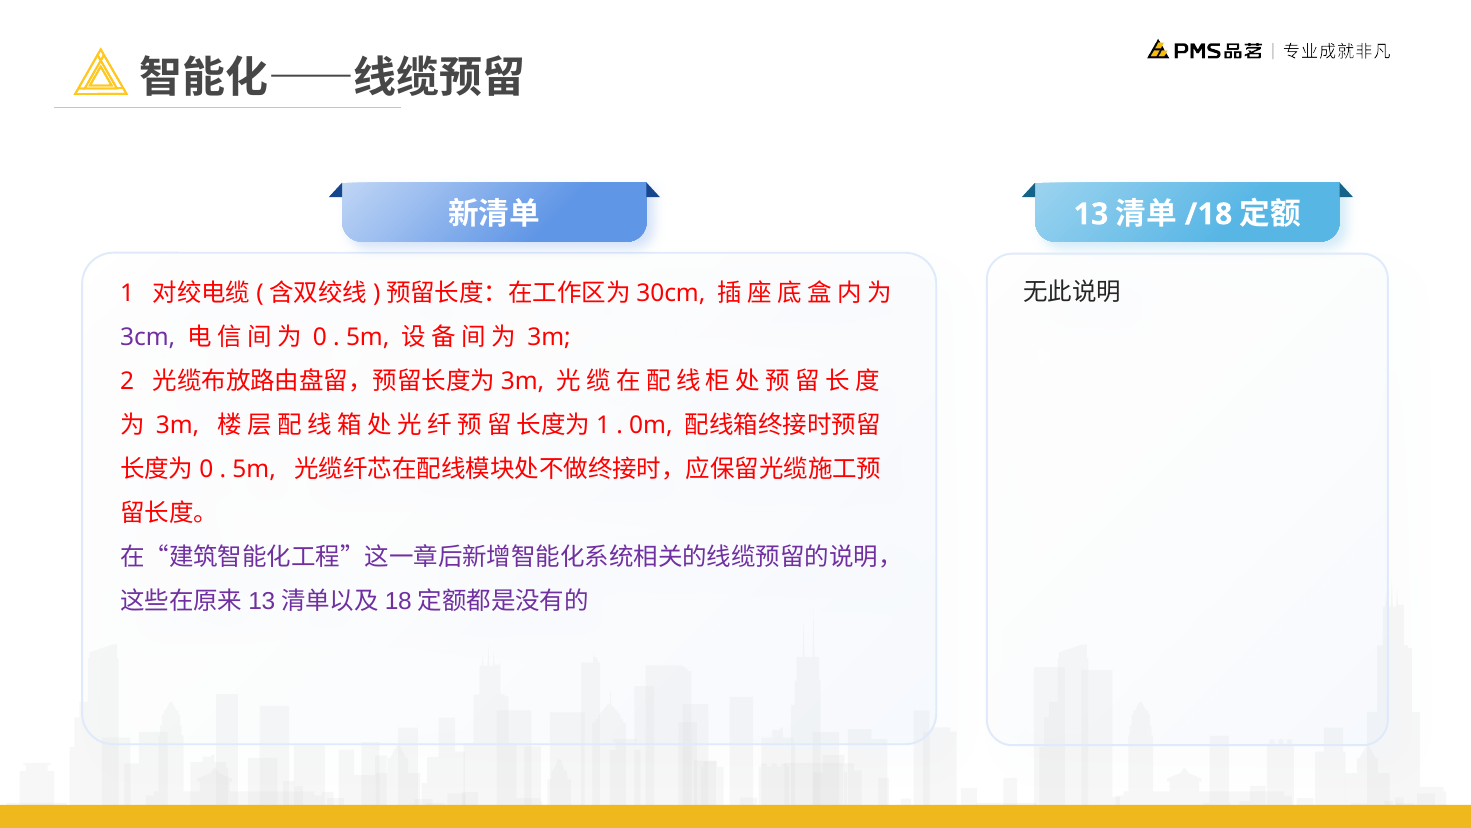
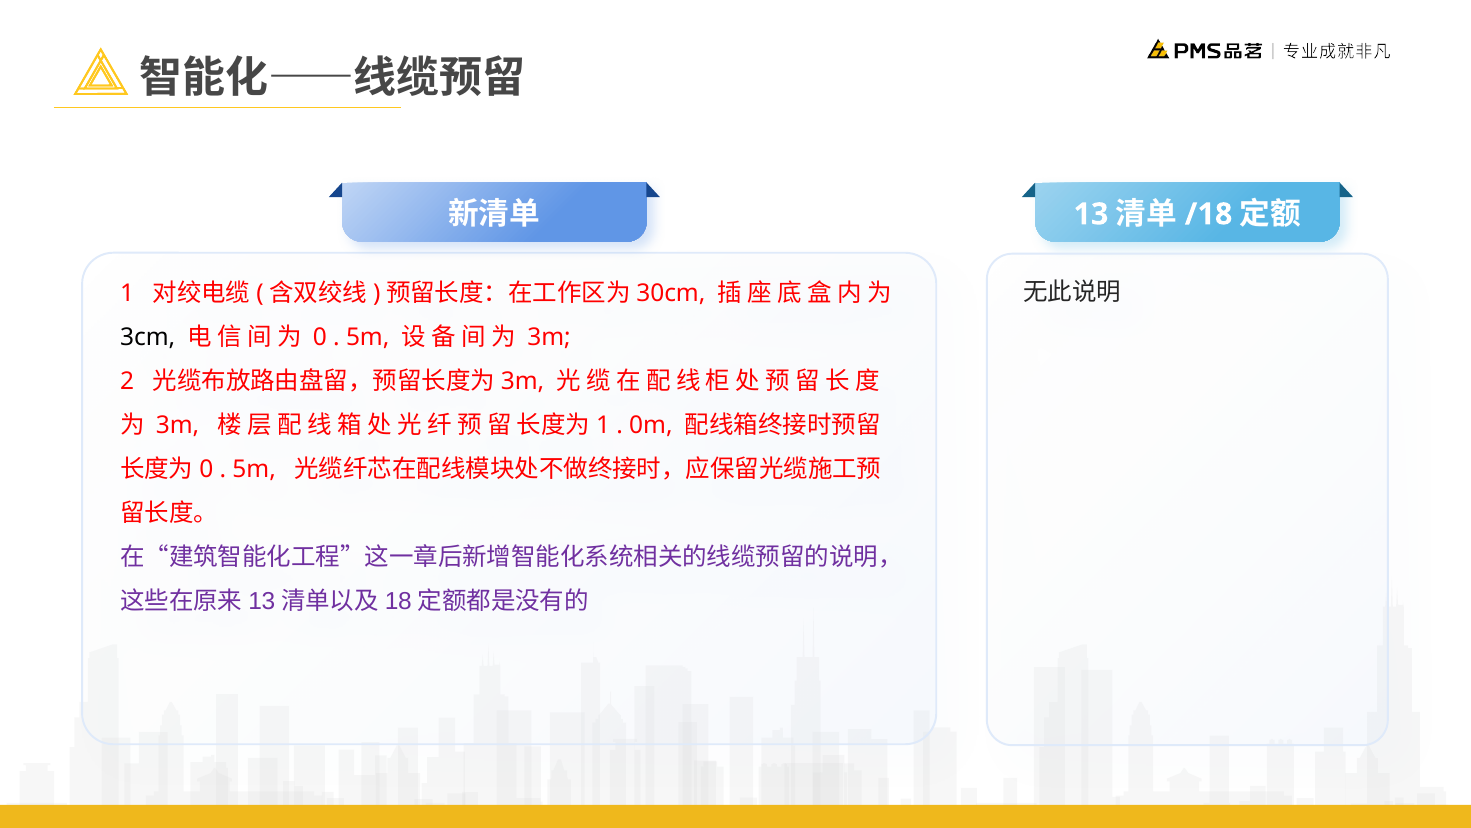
3cm colour: purple -> black
